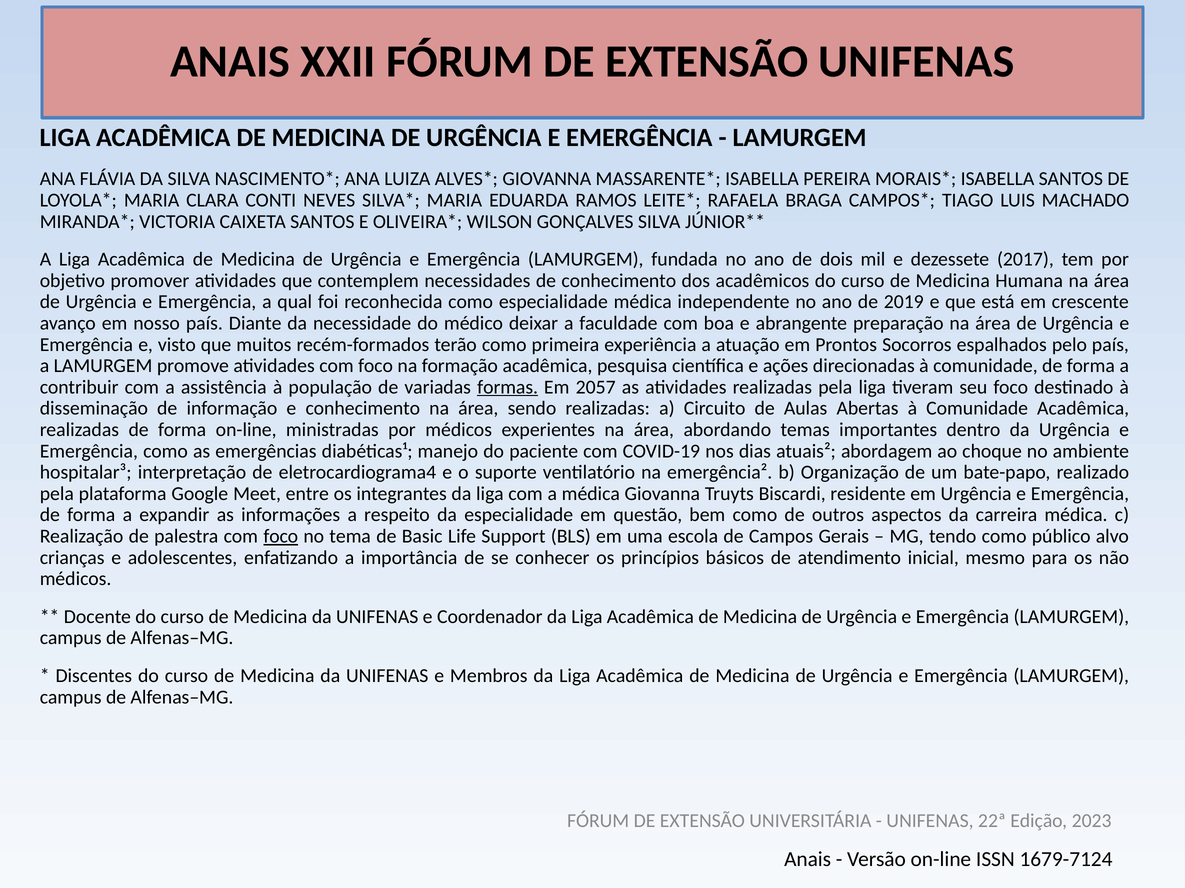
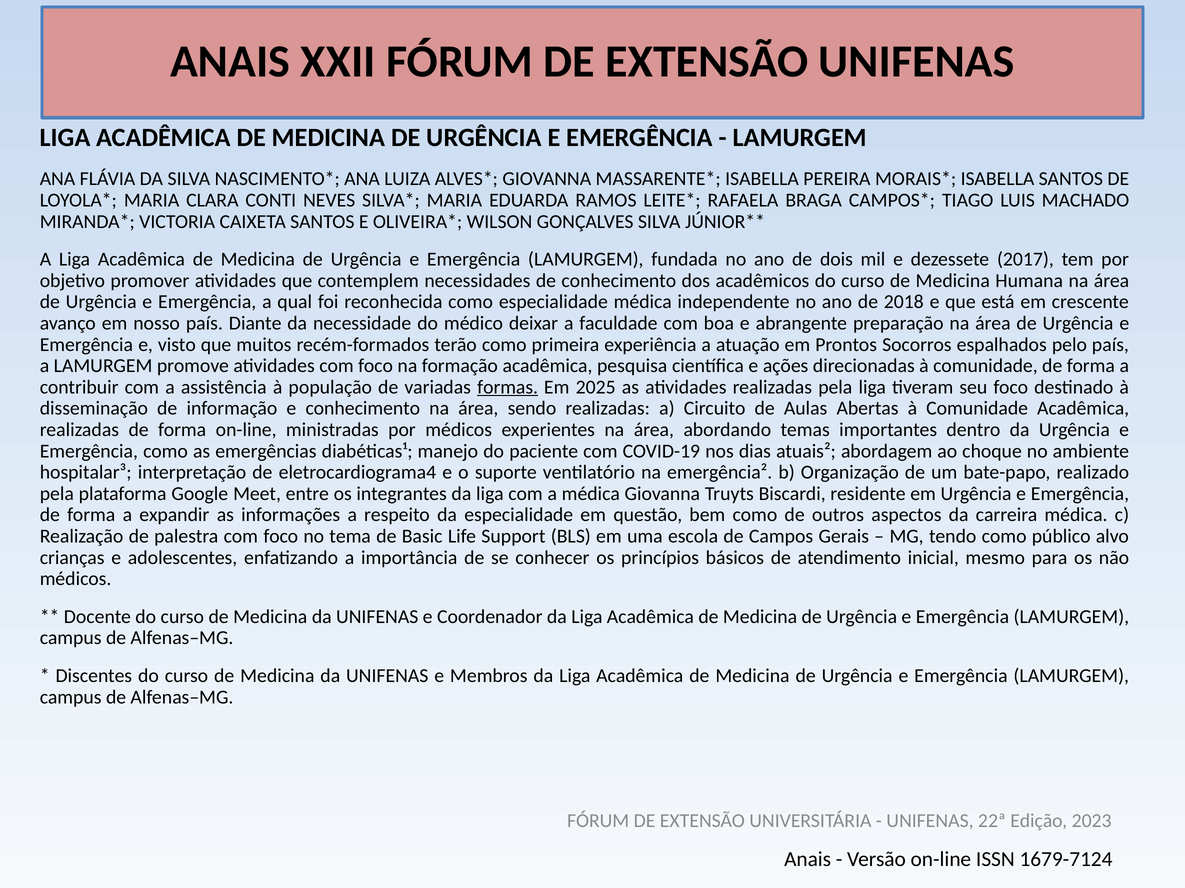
2019: 2019 -> 2018
2057: 2057 -> 2025
foco at (281, 537) underline: present -> none
